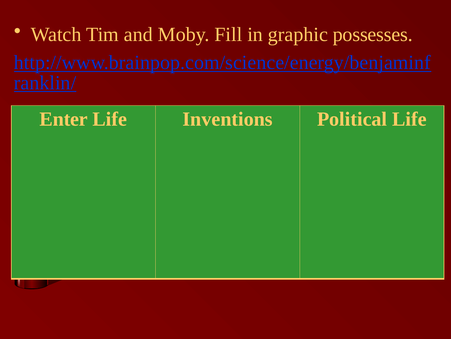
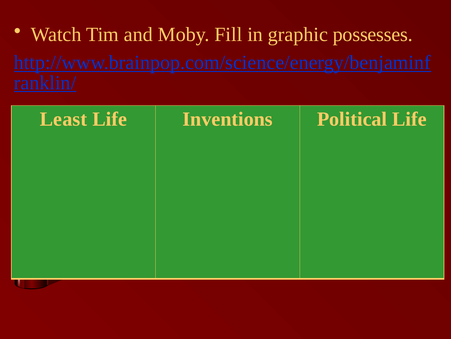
Enter: Enter -> Least
